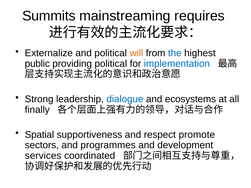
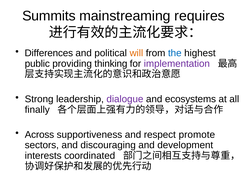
Externalize: Externalize -> Differences
providing political: political -> thinking
implementation colour: blue -> purple
dialogue colour: blue -> purple
Spatial: Spatial -> Across
programmes: programmes -> discouraging
services: services -> interests
